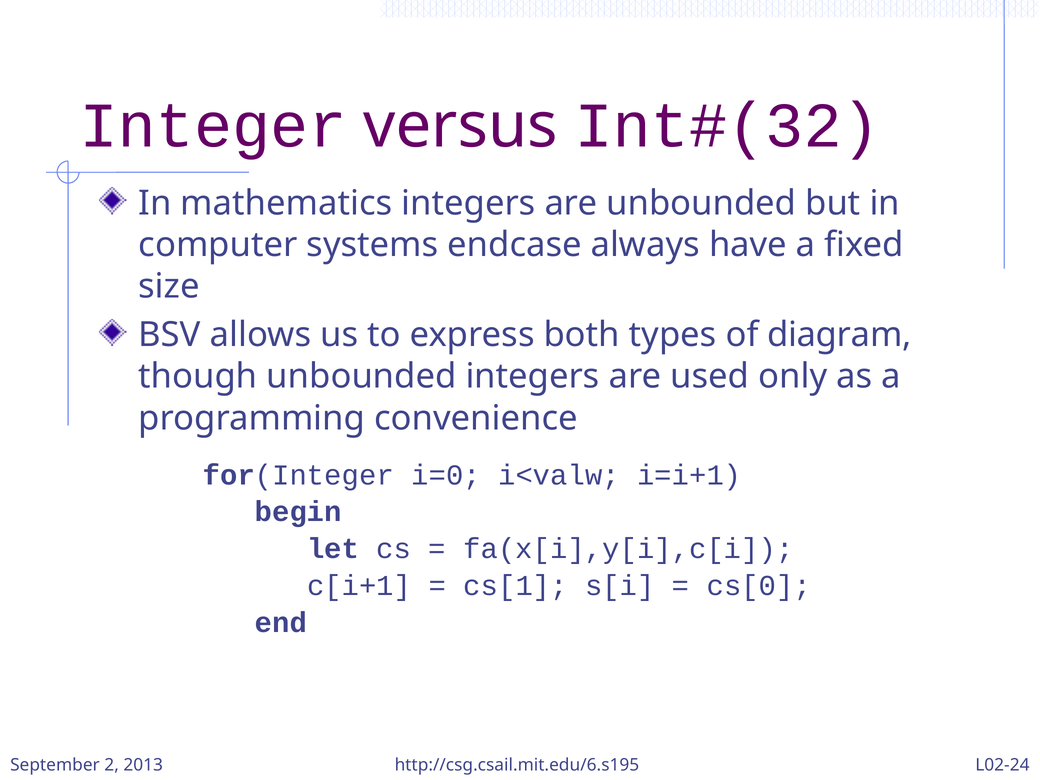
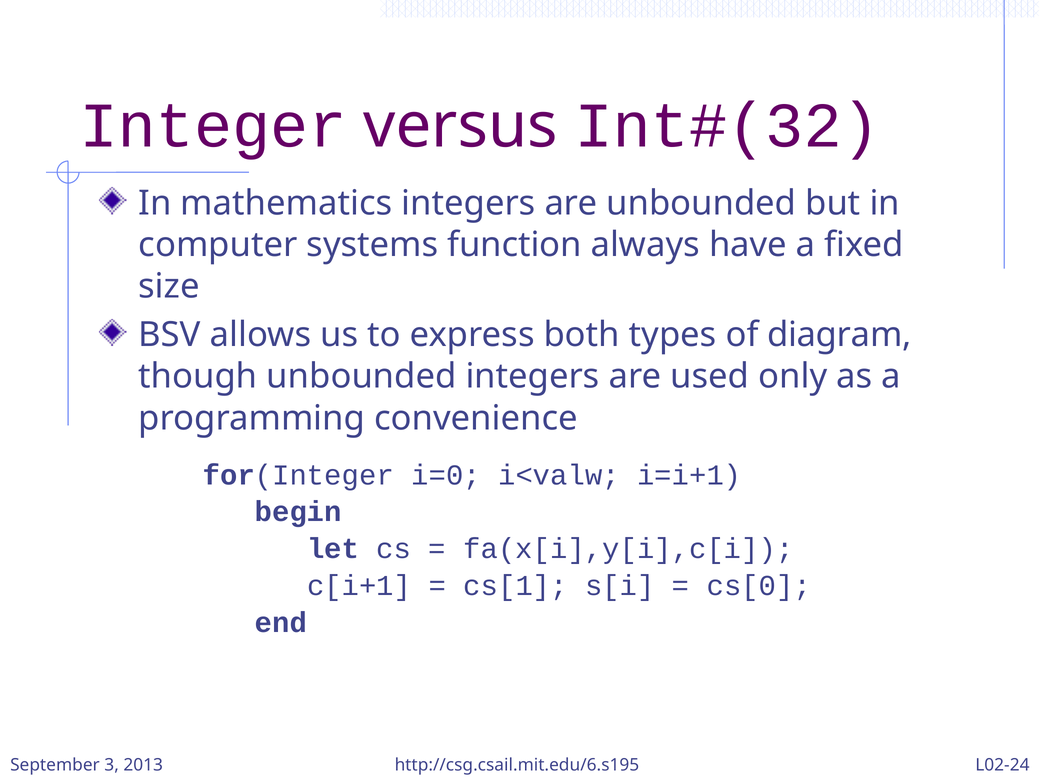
endcase: endcase -> function
2: 2 -> 3
